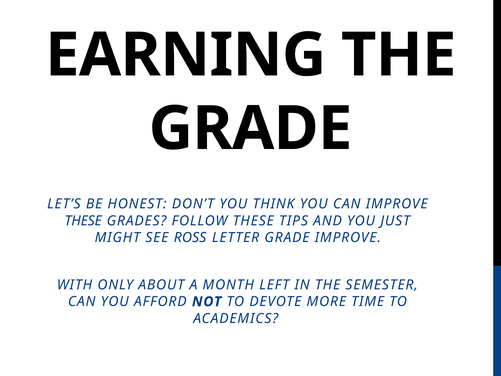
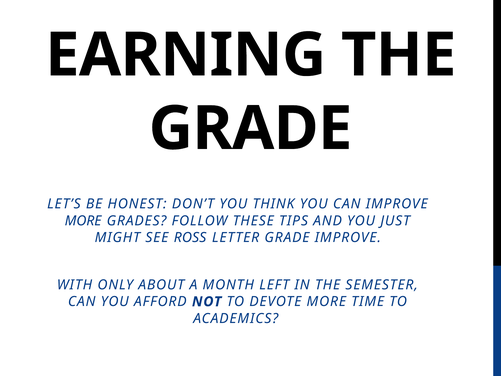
THESE at (83, 221): THESE -> MORE
